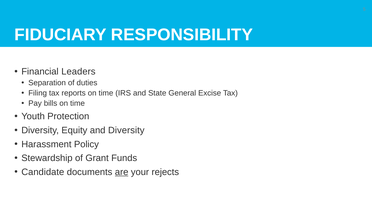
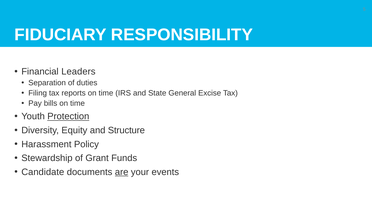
Protection underline: none -> present
and Diversity: Diversity -> Structure
rejects: rejects -> events
